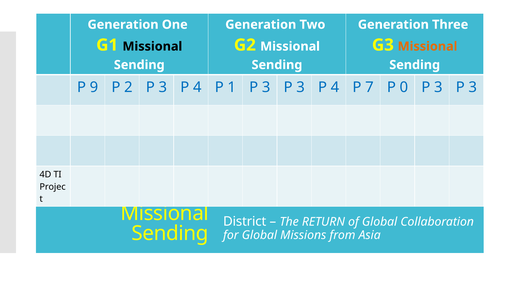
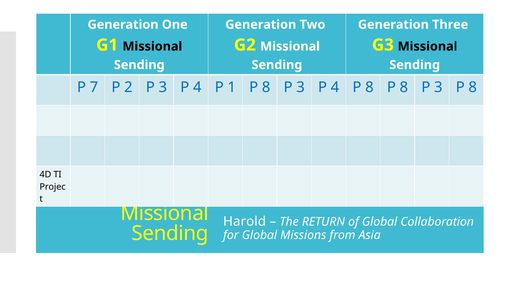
Missional at (428, 46) colour: orange -> black
9: 9 -> 7
1 P 3: 3 -> 8
4 P 7: 7 -> 8
0 at (404, 87): 0 -> 8
3 at (473, 87): 3 -> 8
District at (245, 222): District -> Harold
